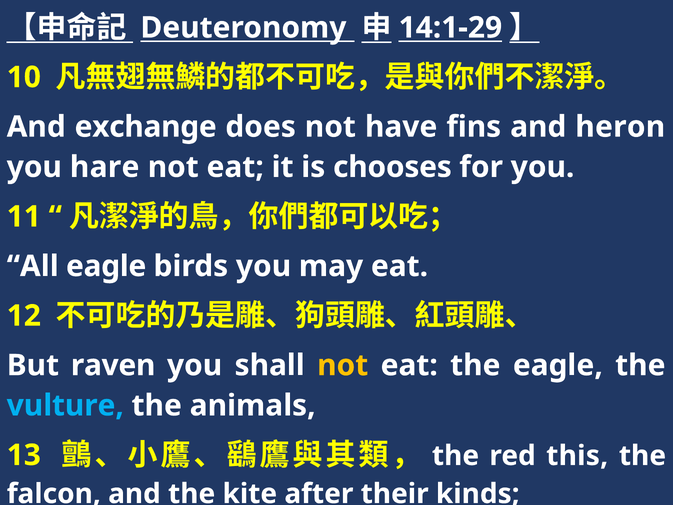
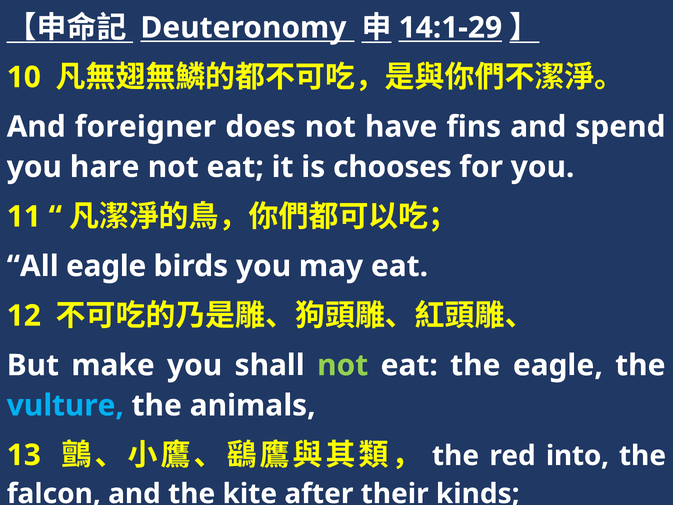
exchange: exchange -> foreigner
heron: heron -> spend
raven: raven -> make
not at (343, 365) colour: yellow -> light green
this: this -> into
